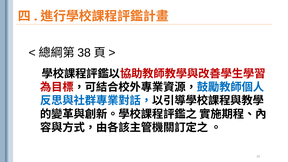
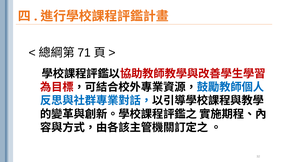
38: 38 -> 71
